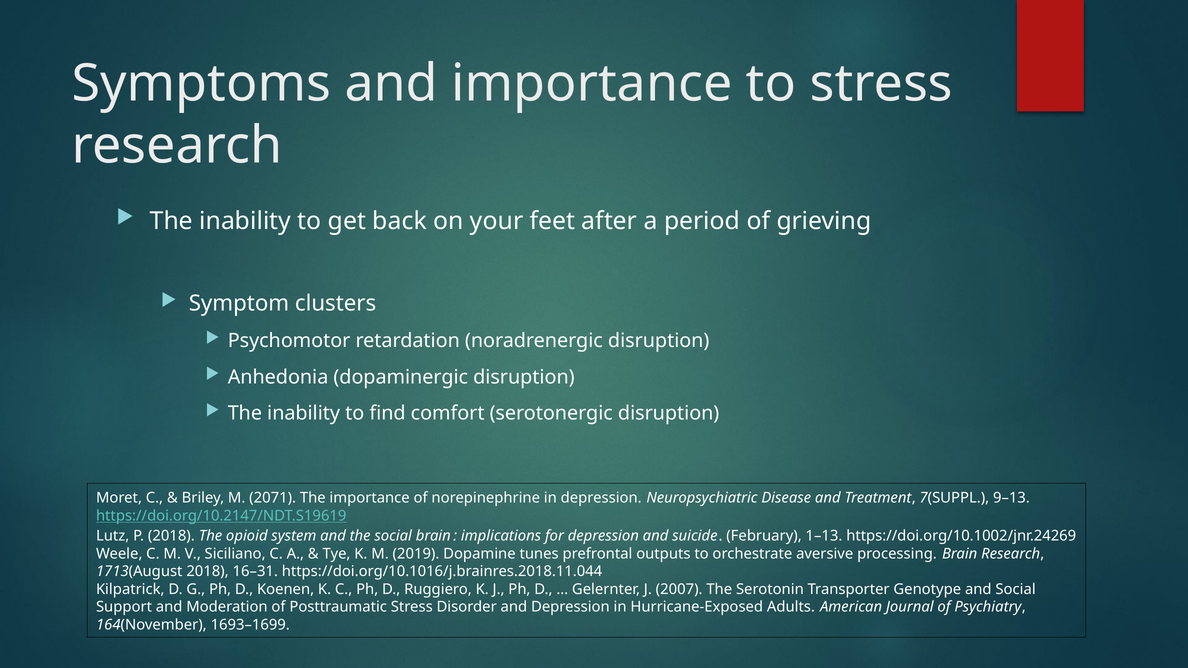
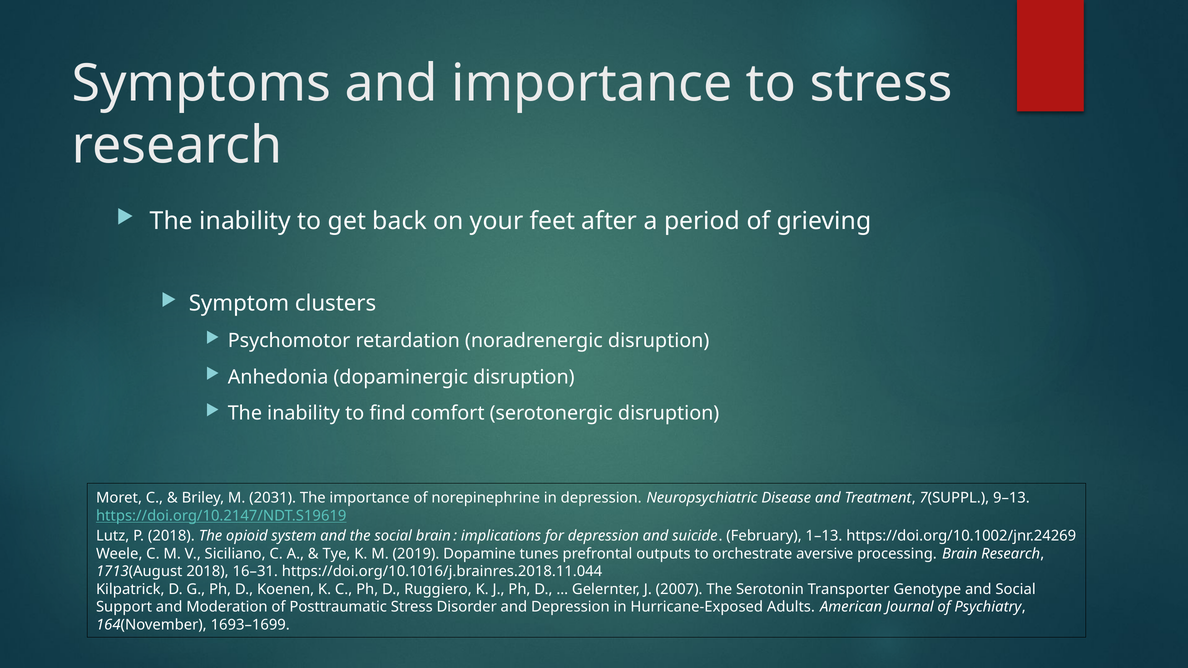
2071: 2071 -> 2031
